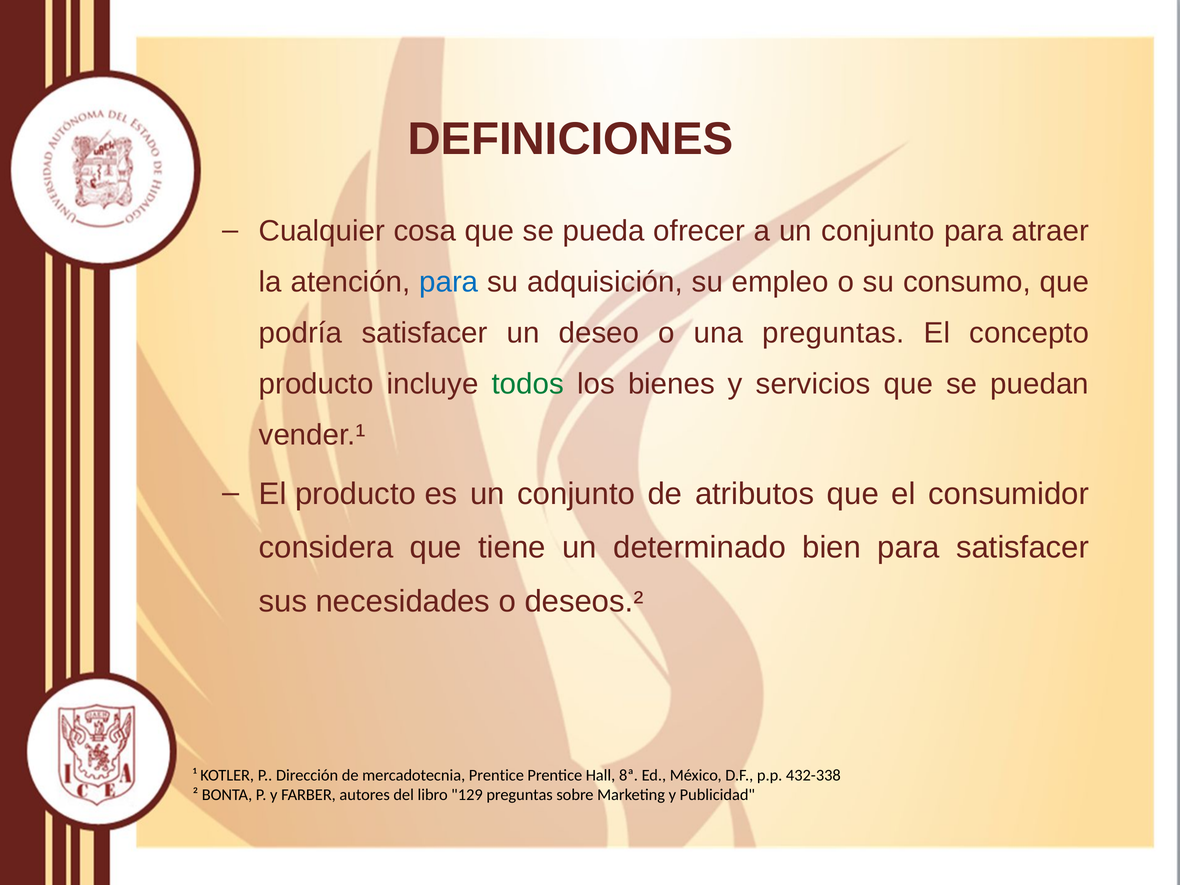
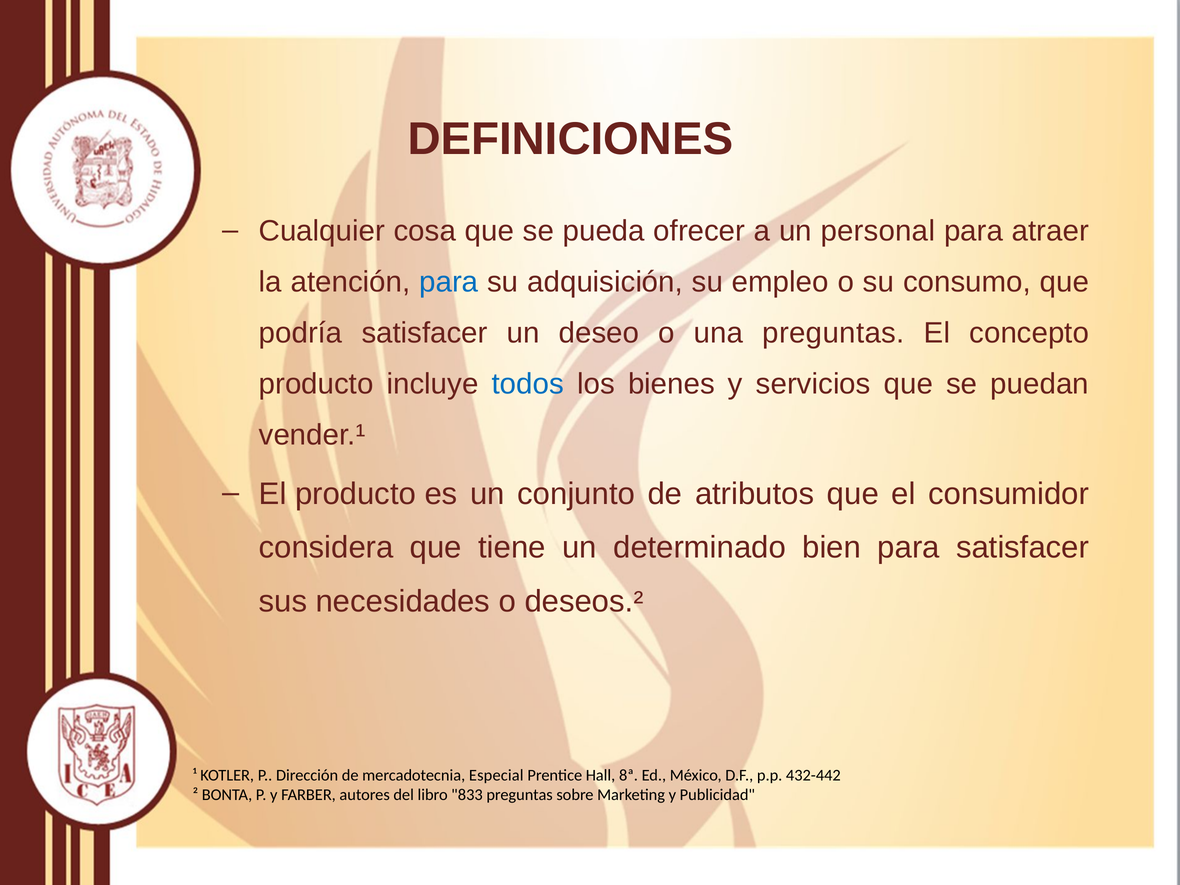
a un conjunto: conjunto -> personal
todos colour: green -> blue
mercadotecnia Prentice: Prentice -> Especial
432-338: 432-338 -> 432-442
129: 129 -> 833
